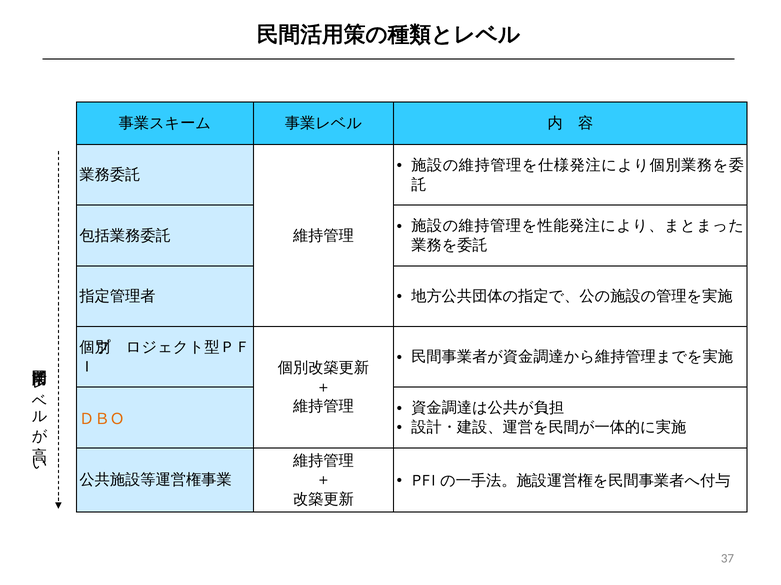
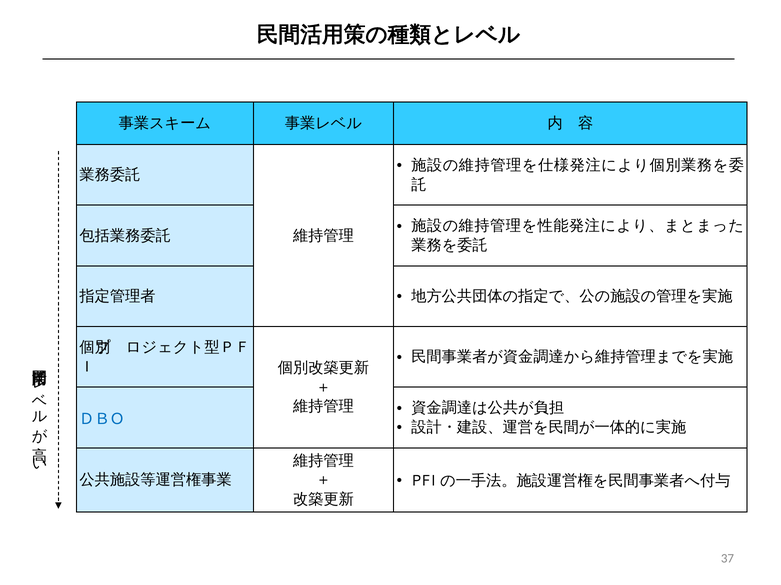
ＤＢＯ colour: orange -> blue
